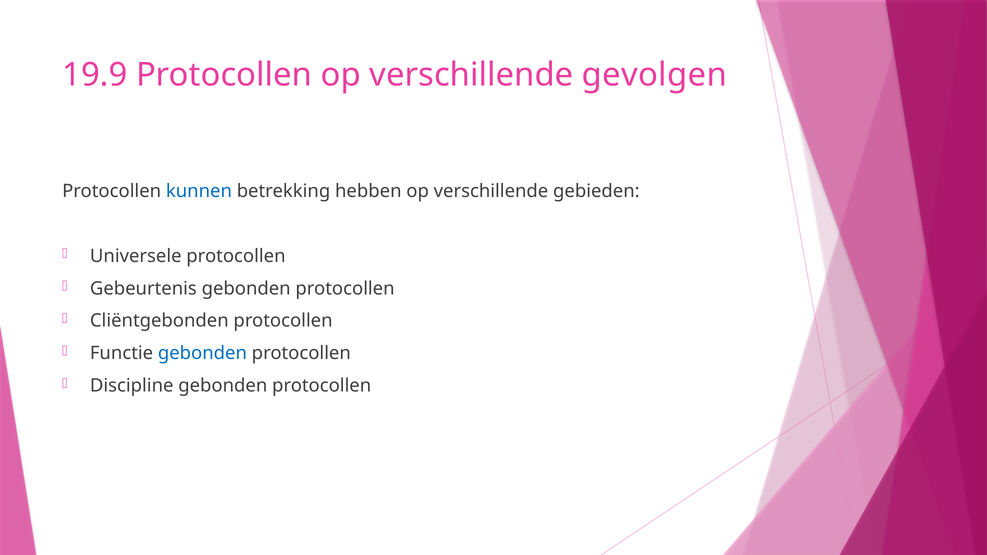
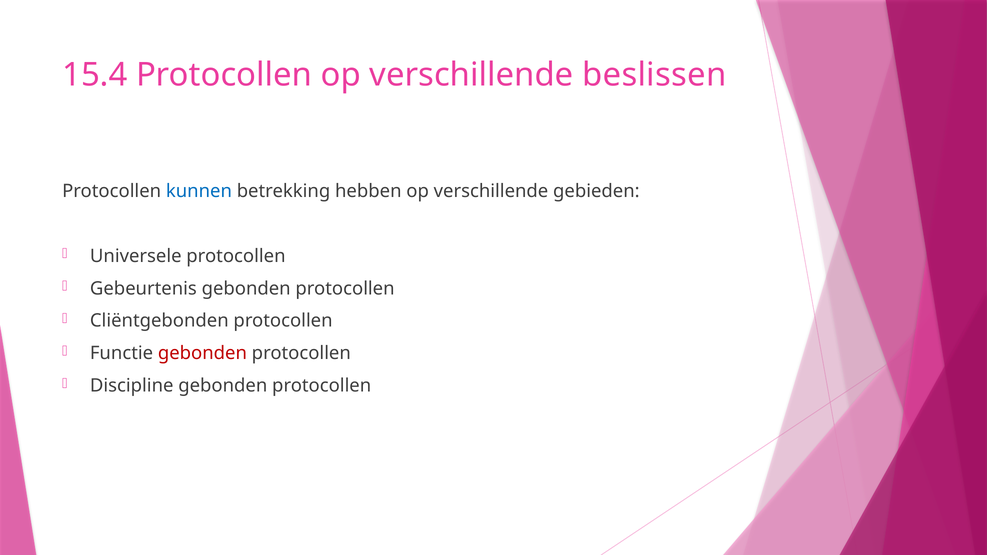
19.9: 19.9 -> 15.4
gevolgen: gevolgen -> beslissen
gebonden at (202, 353) colour: blue -> red
